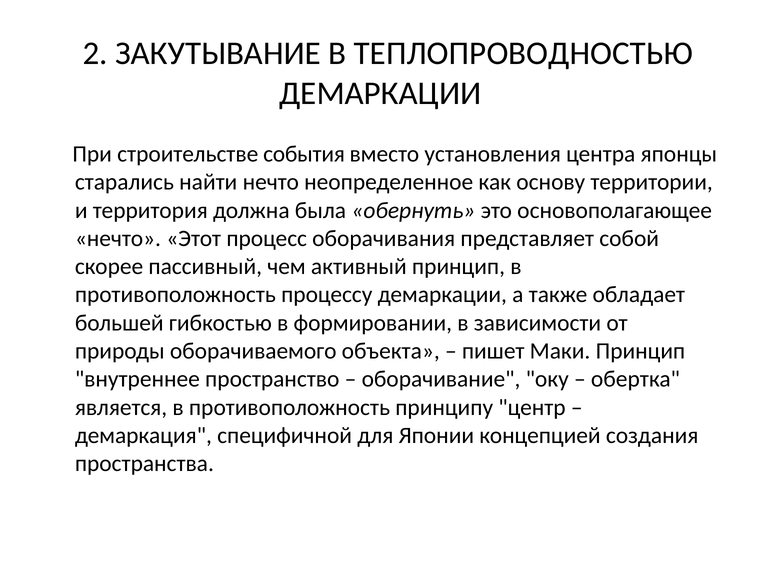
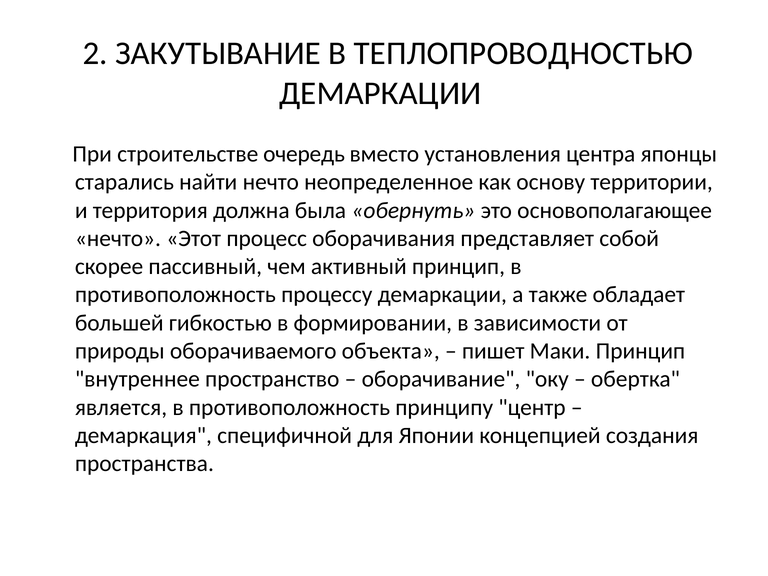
события: события -> очередь
